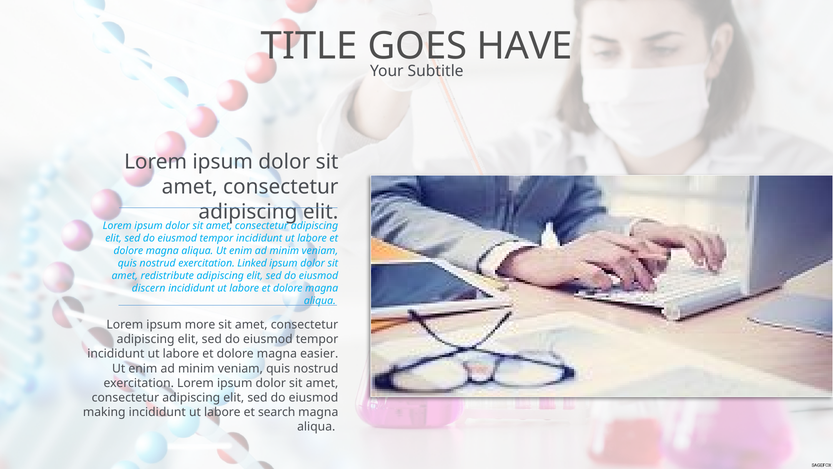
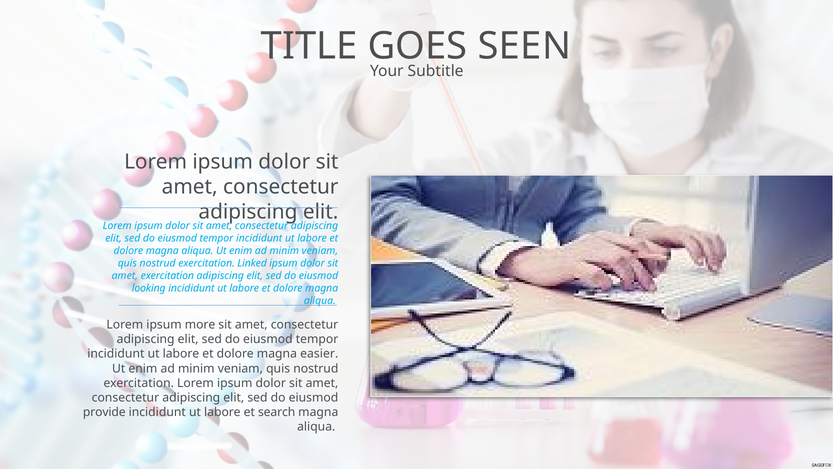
HAVE: HAVE -> SEEN
amet redistribute: redistribute -> exercitation
discern: discern -> looking
making: making -> provide
